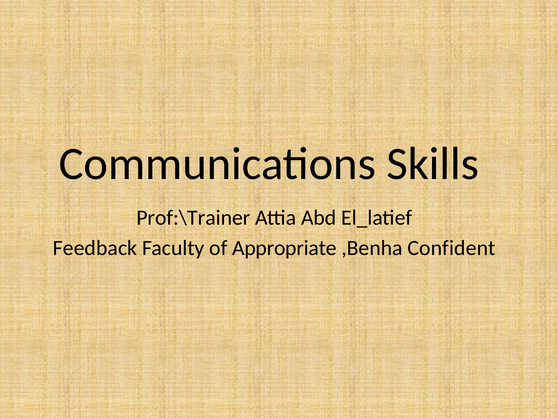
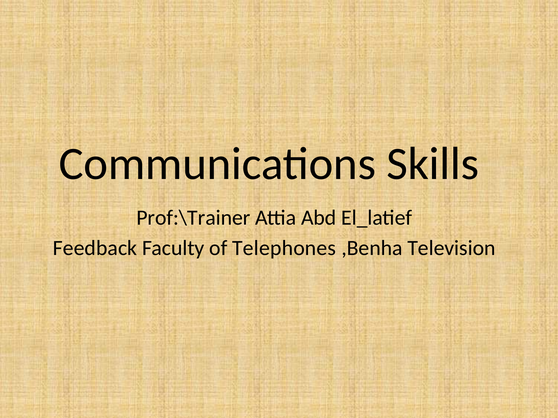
Appropriate: Appropriate -> Telephones
Confident: Confident -> Television
